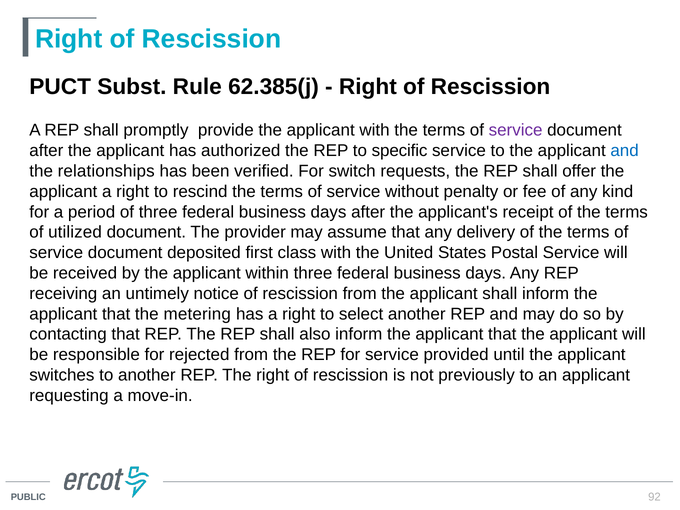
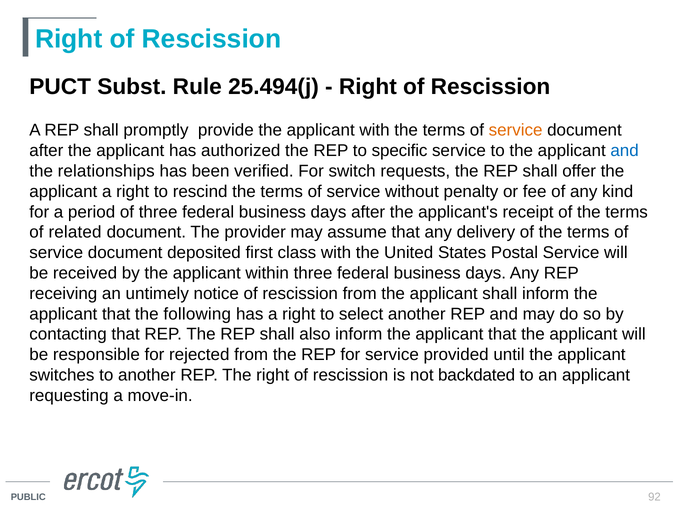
62.385(j: 62.385(j -> 25.494(j
service at (516, 130) colour: purple -> orange
utilized: utilized -> related
metering: metering -> following
previously: previously -> backdated
